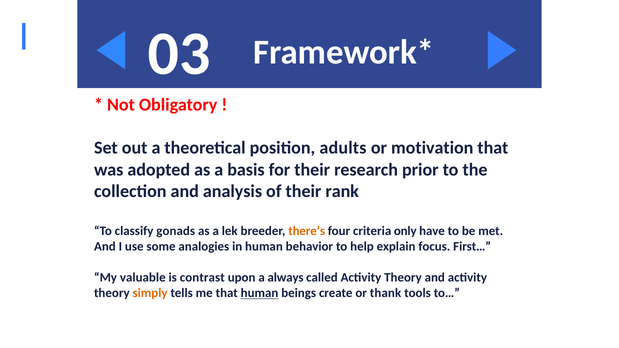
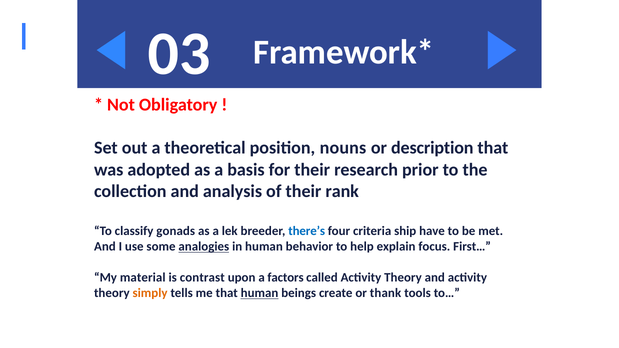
adults: adults -> nouns
motivation: motivation -> description
there’s colour: orange -> blue
only: only -> ship
analogies underline: none -> present
valuable: valuable -> material
always: always -> factors
